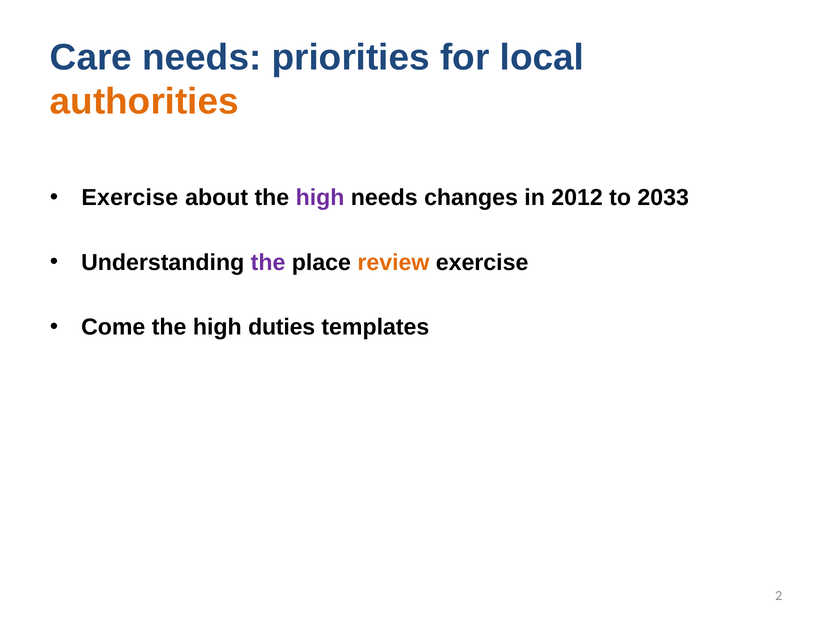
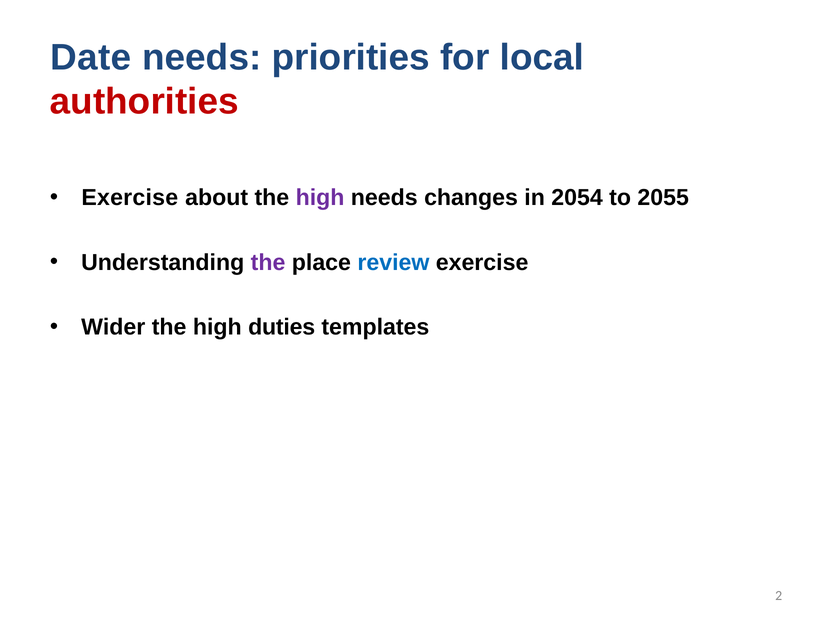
Care: Care -> Date
authorities colour: orange -> red
2012: 2012 -> 2054
2033: 2033 -> 2055
review colour: orange -> blue
Come: Come -> Wider
